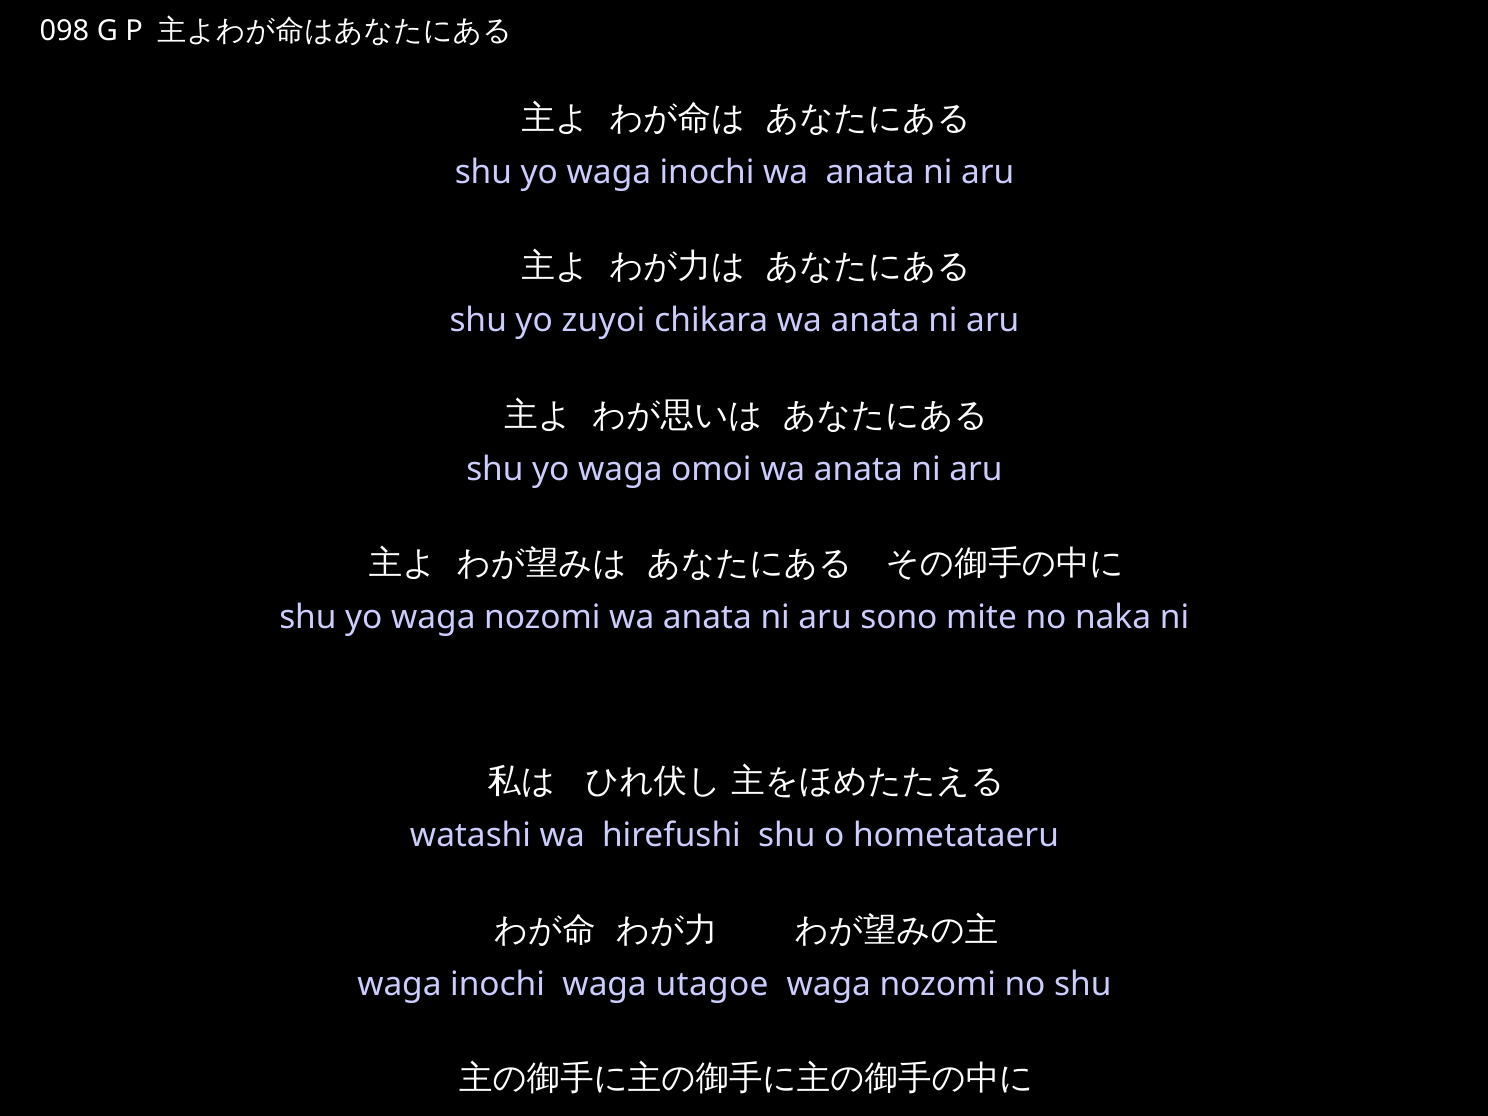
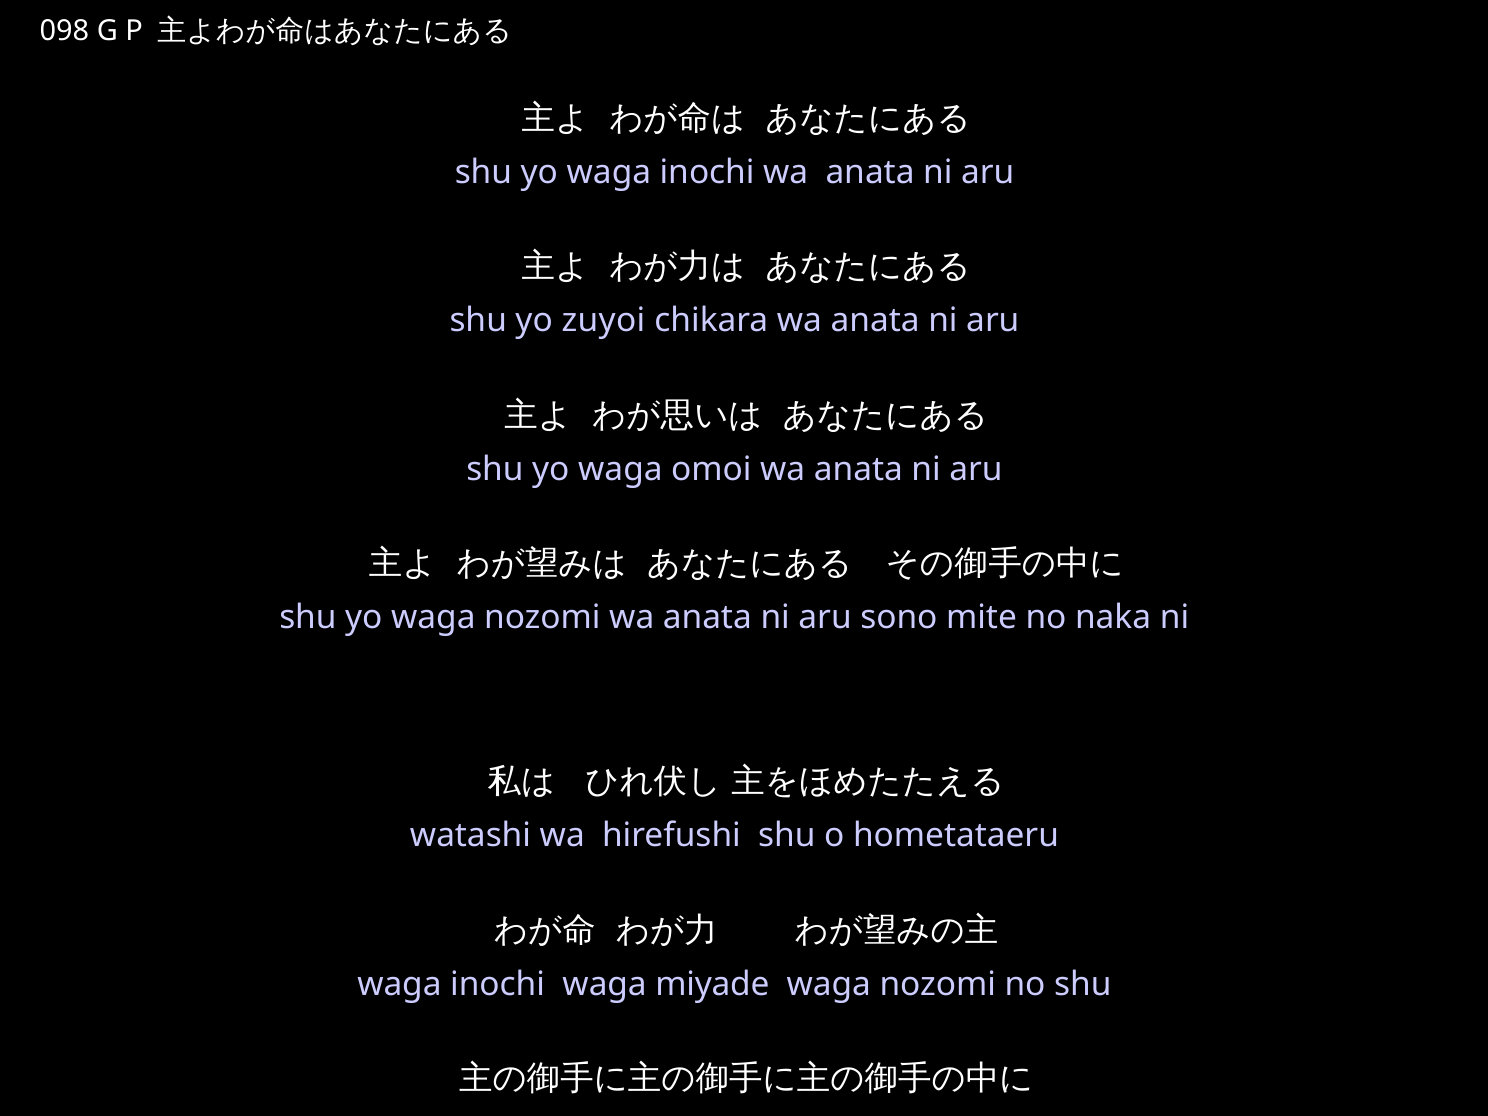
utagoe: utagoe -> miyade
